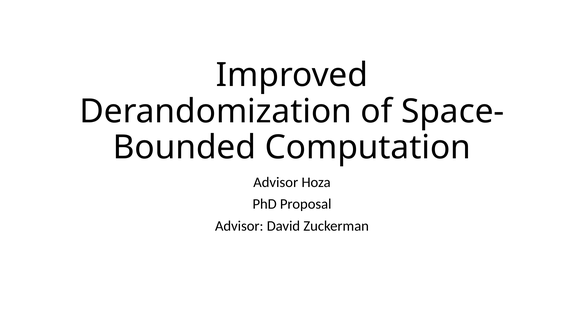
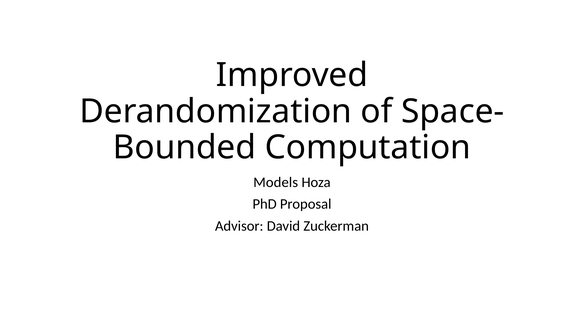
Advisor at (276, 183): Advisor -> Models
